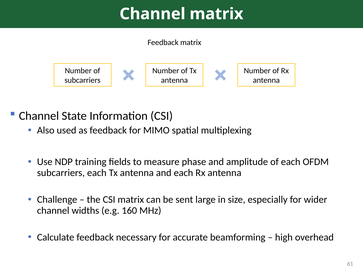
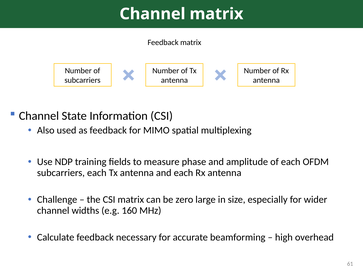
sent: sent -> zero
